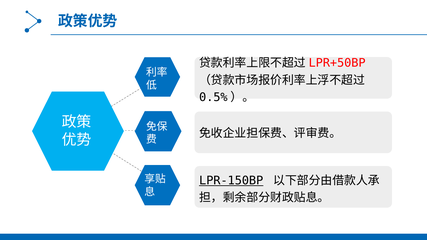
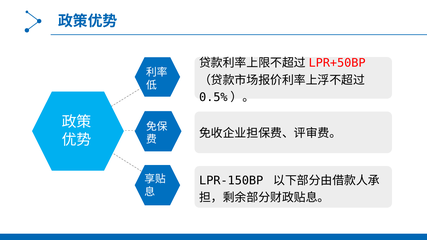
LPR-150BP underline: present -> none
